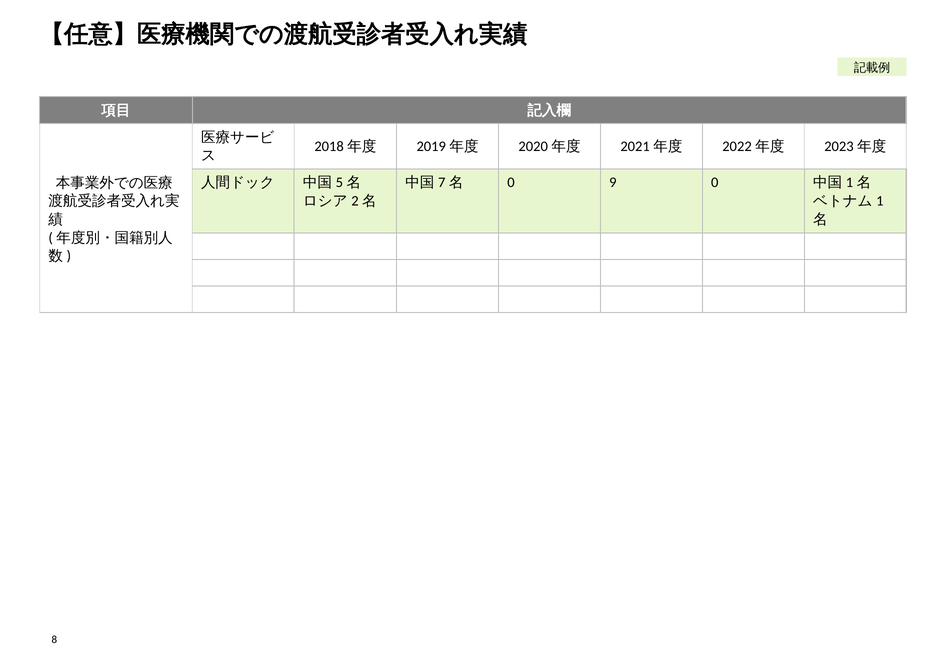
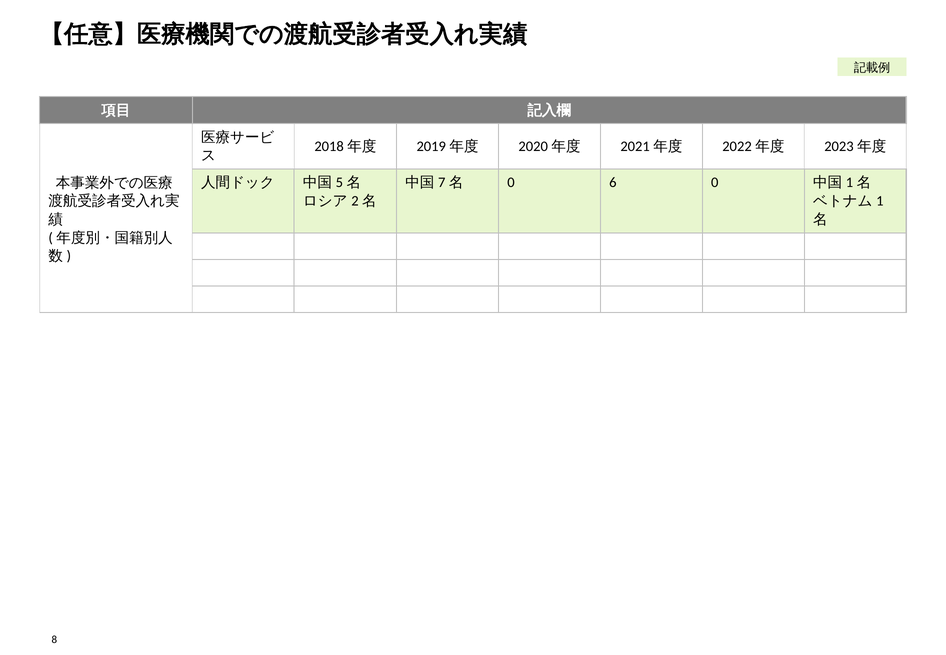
9: 9 -> 6
